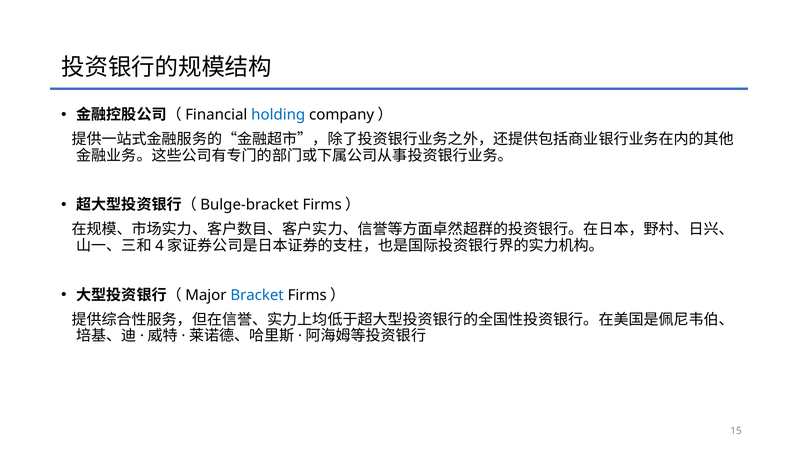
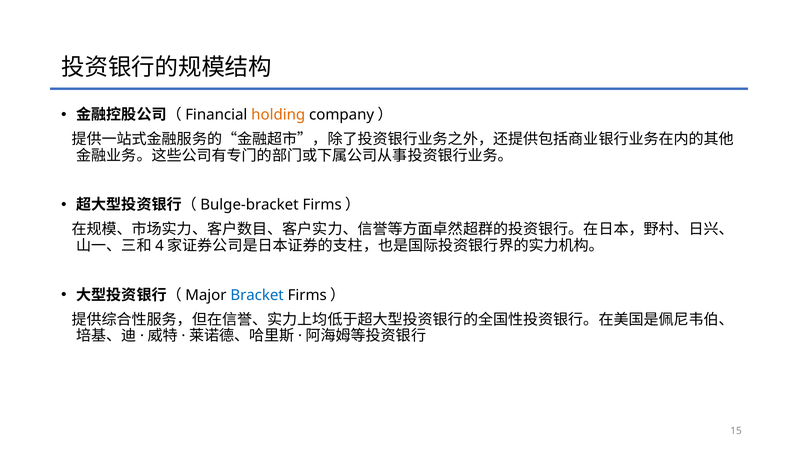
holding colour: blue -> orange
